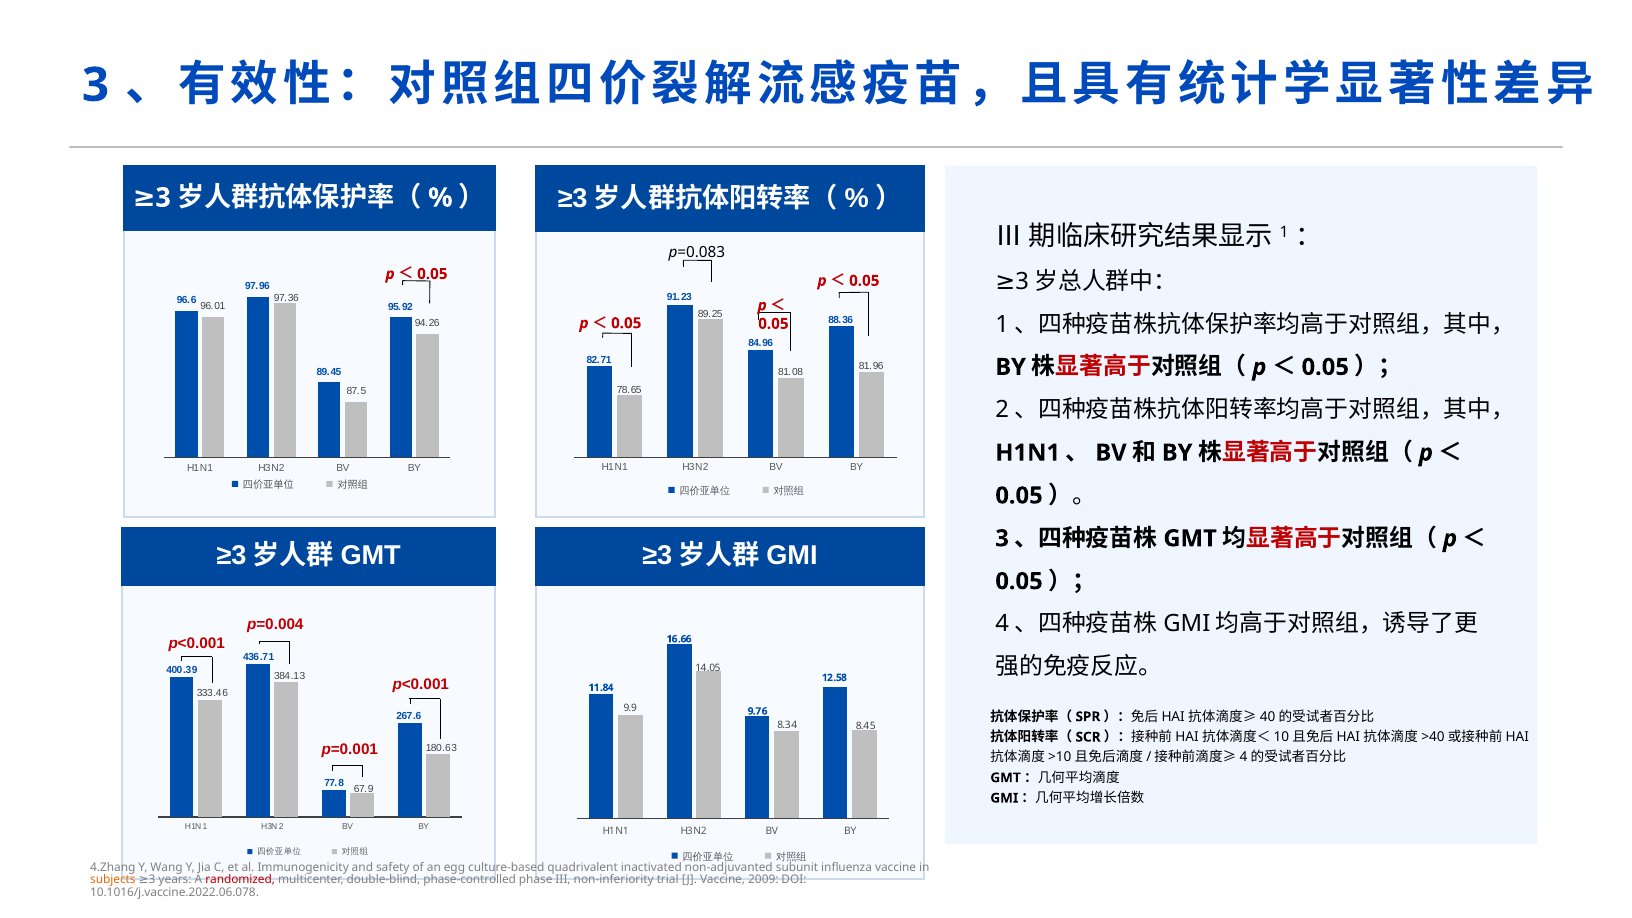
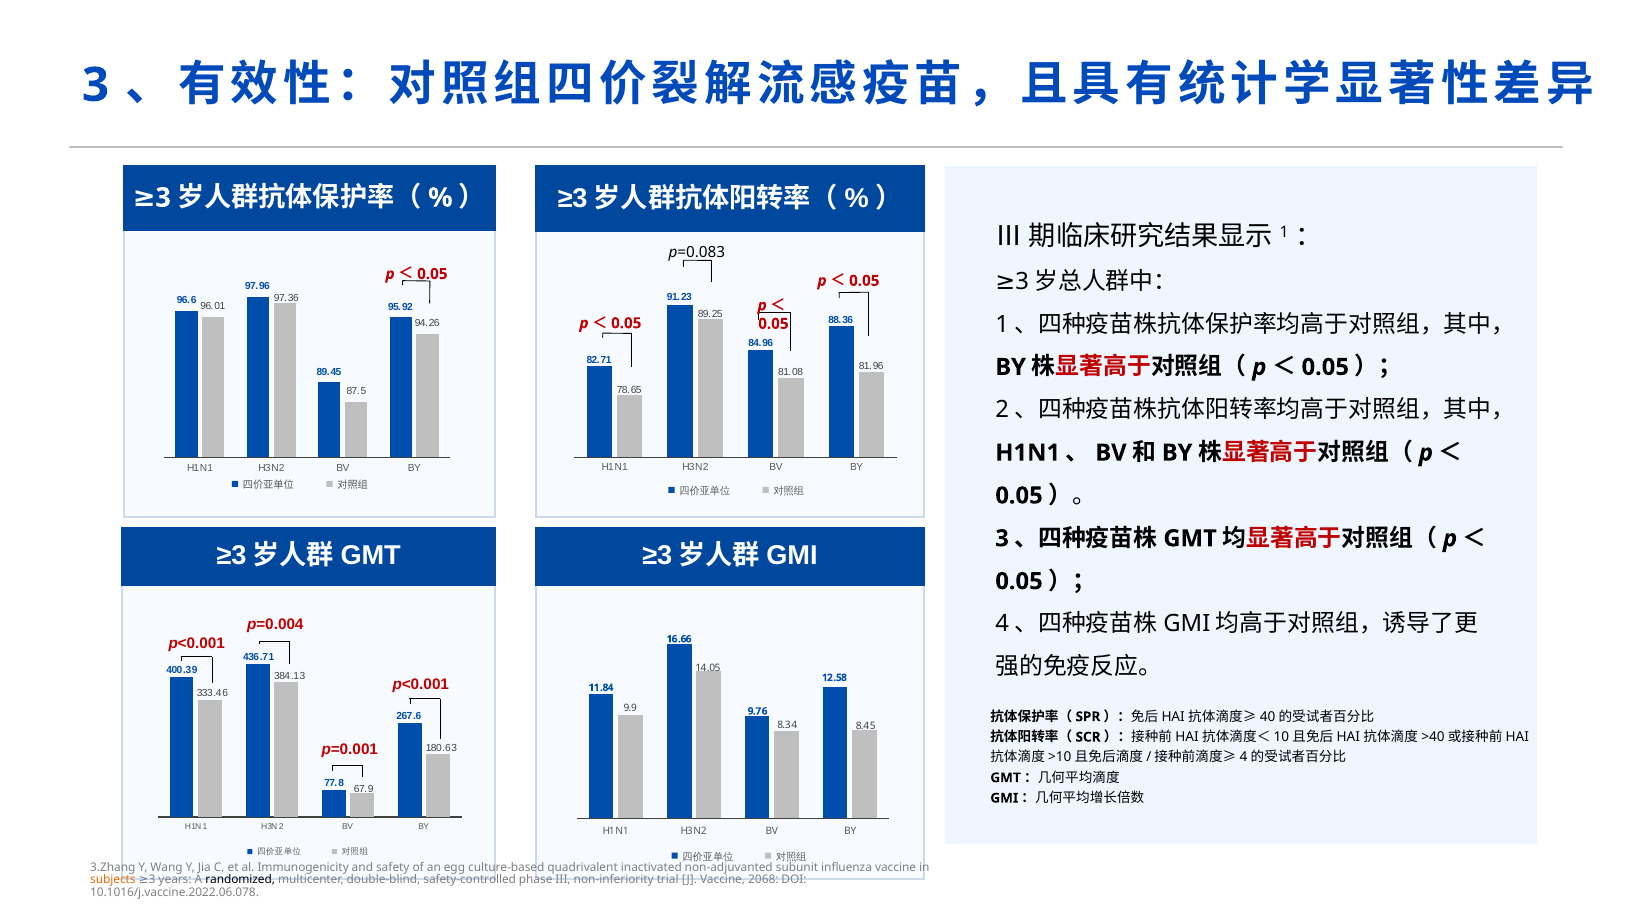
4.Zhang: 4.Zhang -> 3.Zhang
randomized colour: red -> black
phase-controlled: phase-controlled -> safety-controlled
2009: 2009 -> 2068
